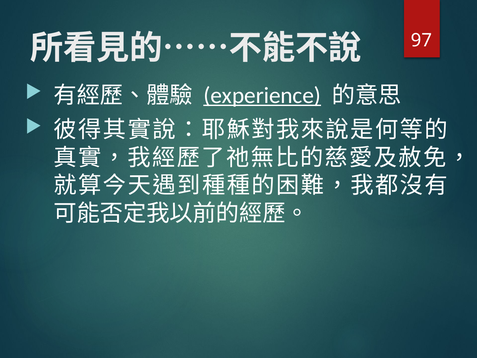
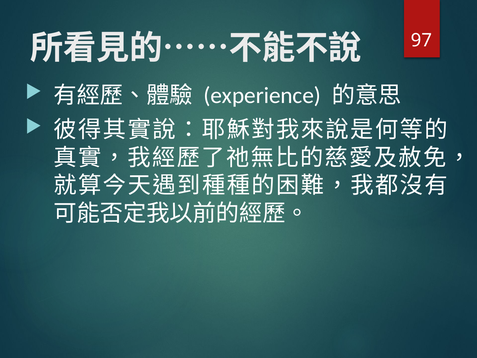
experience underline: present -> none
